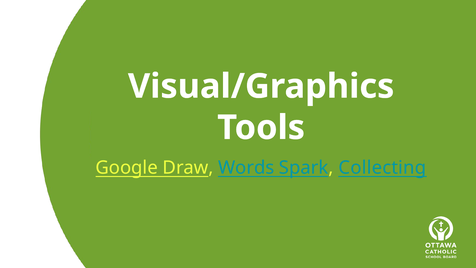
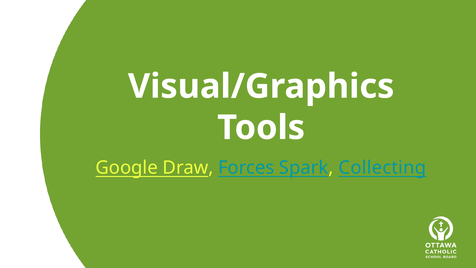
Words: Words -> Forces
